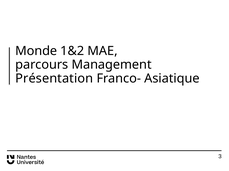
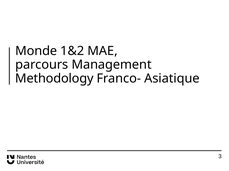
Présentation: Présentation -> Methodology
